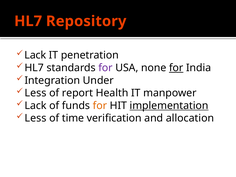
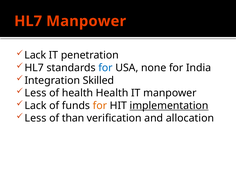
HL7 Repository: Repository -> Manpower
for at (106, 68) colour: purple -> blue
for at (176, 68) underline: present -> none
Under: Under -> Skilled
of report: report -> health
time: time -> than
